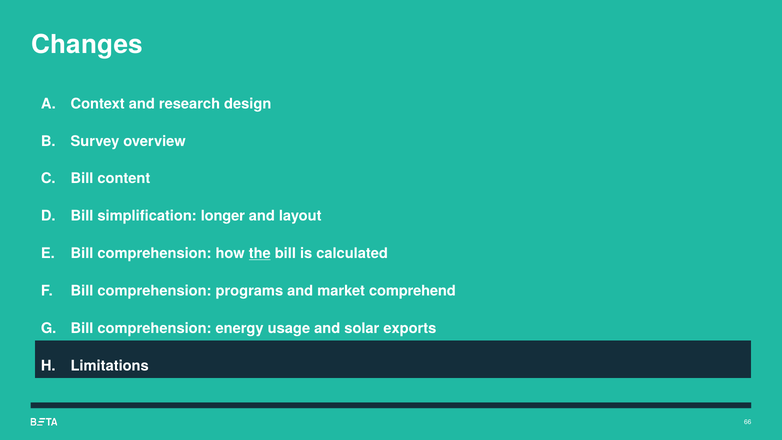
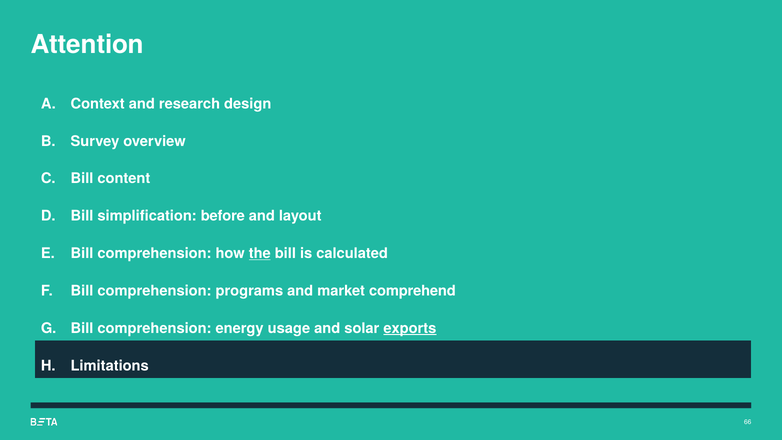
Changes: Changes -> Attention
longer: longer -> before
exports underline: none -> present
